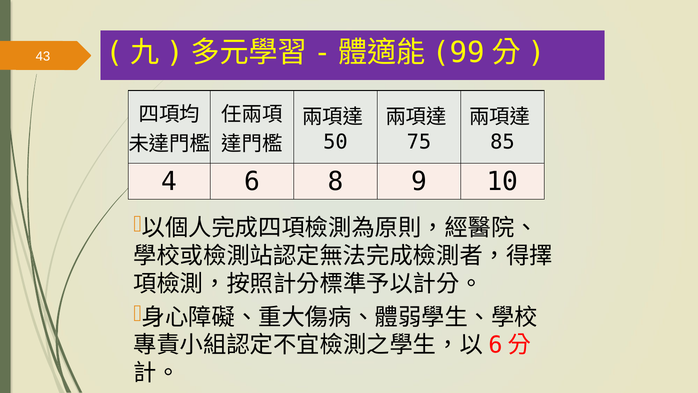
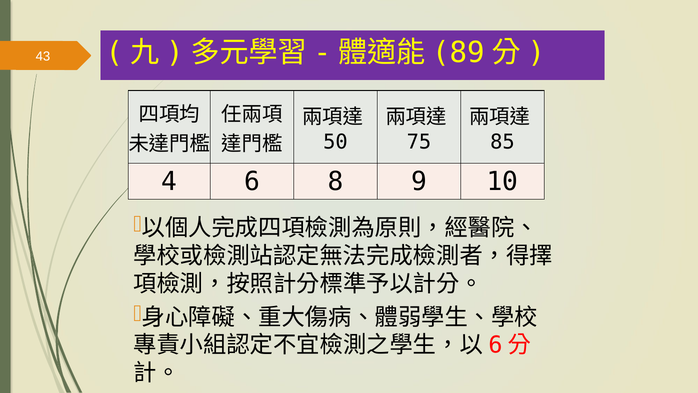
99: 99 -> 89
